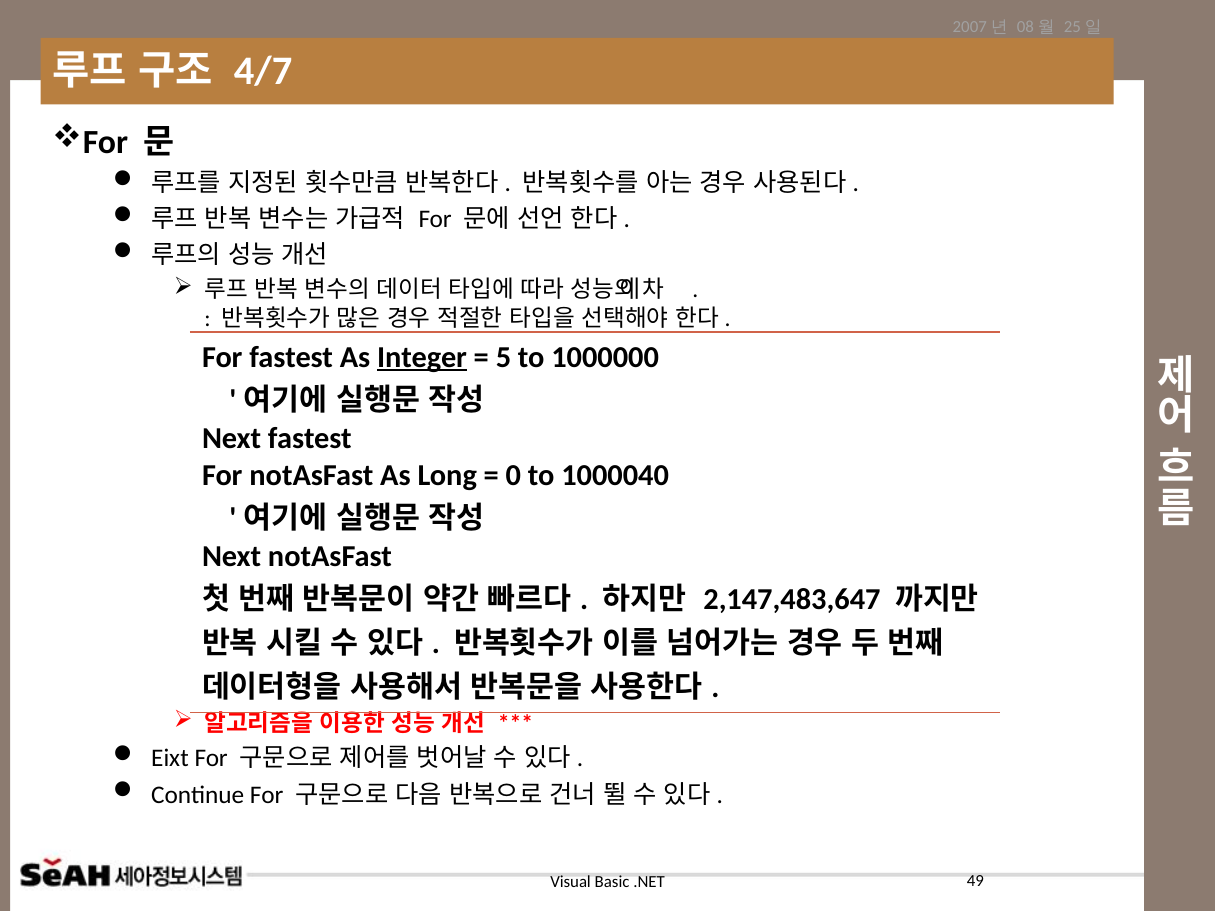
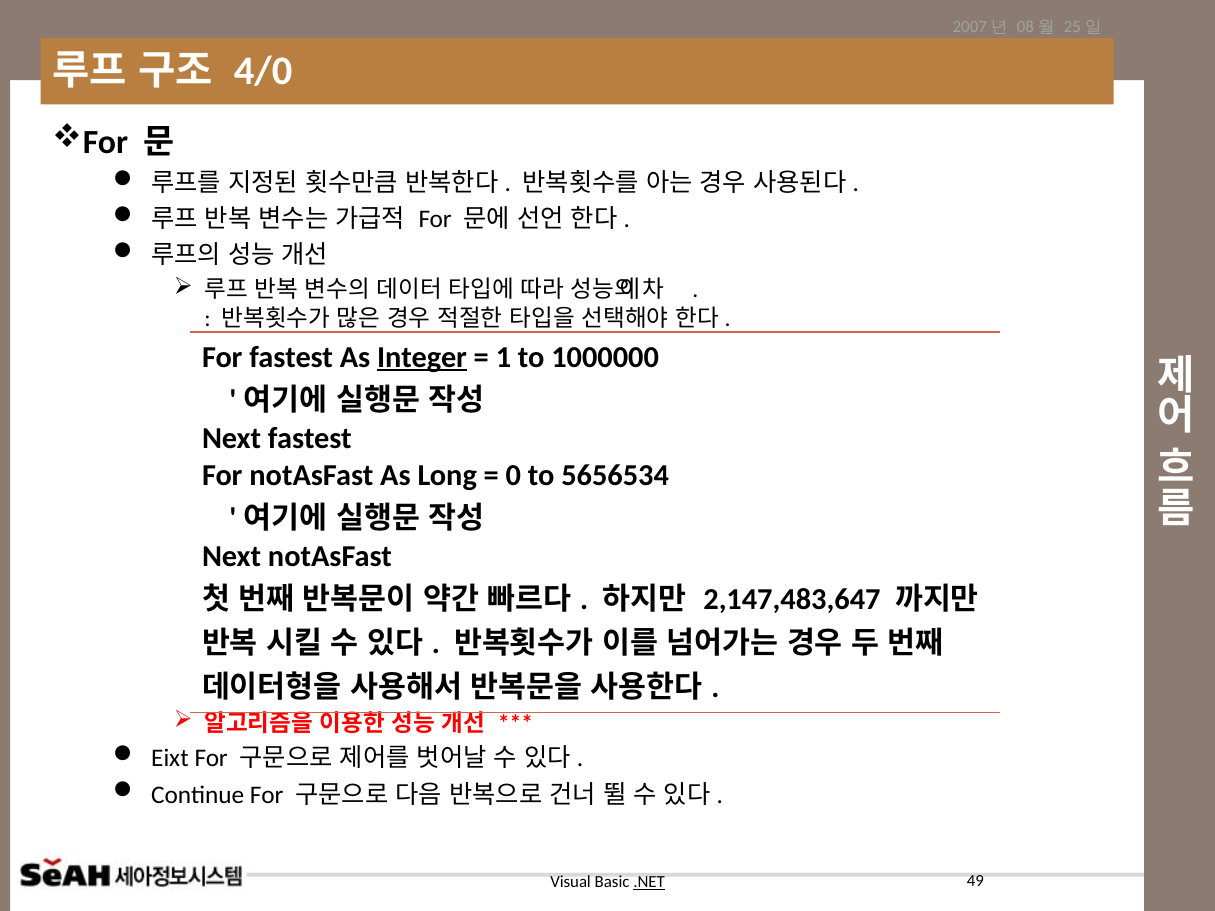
4/7: 4/7 -> 4/0
5: 5 -> 1
1000040: 1000040 -> 5656534
.NET underline: none -> present
